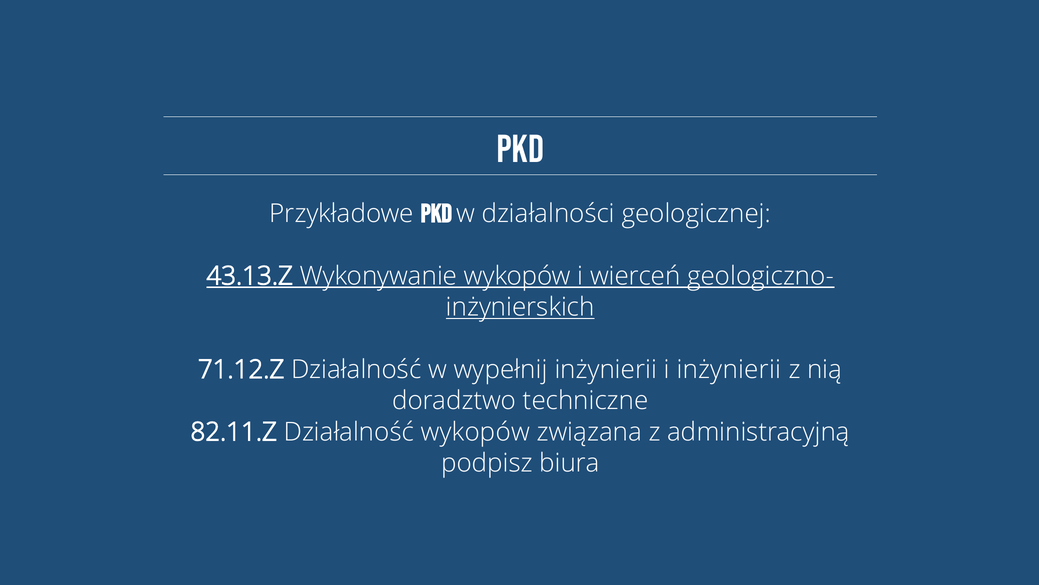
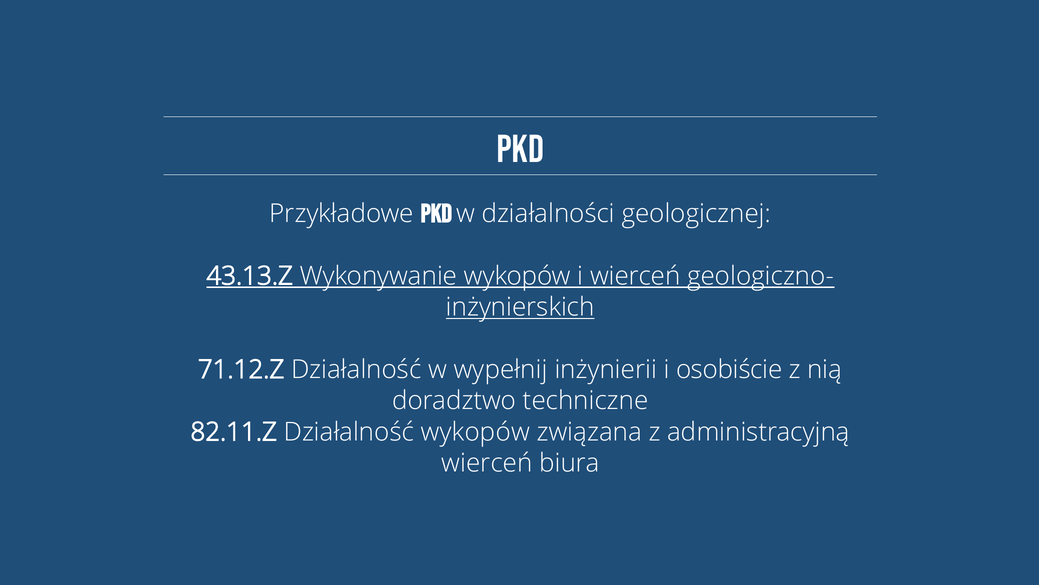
i inżynierii: inżynierii -> osobiście
podpisz at (487, 463): podpisz -> wierceń
